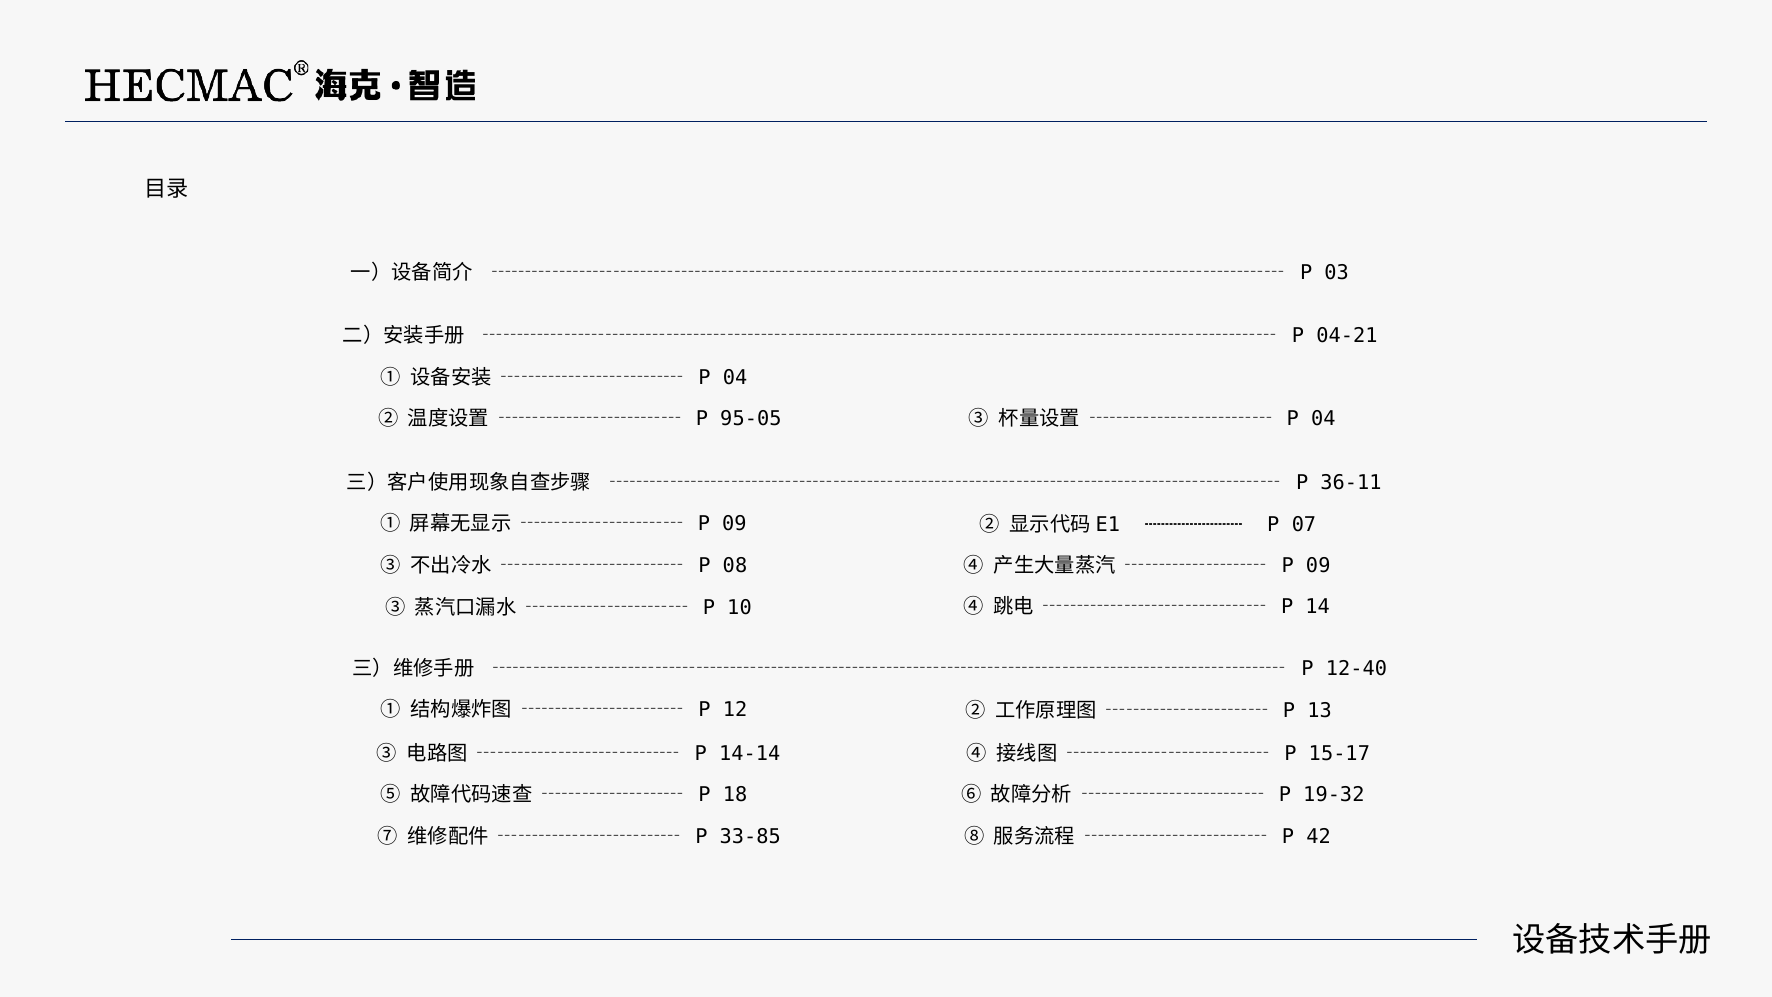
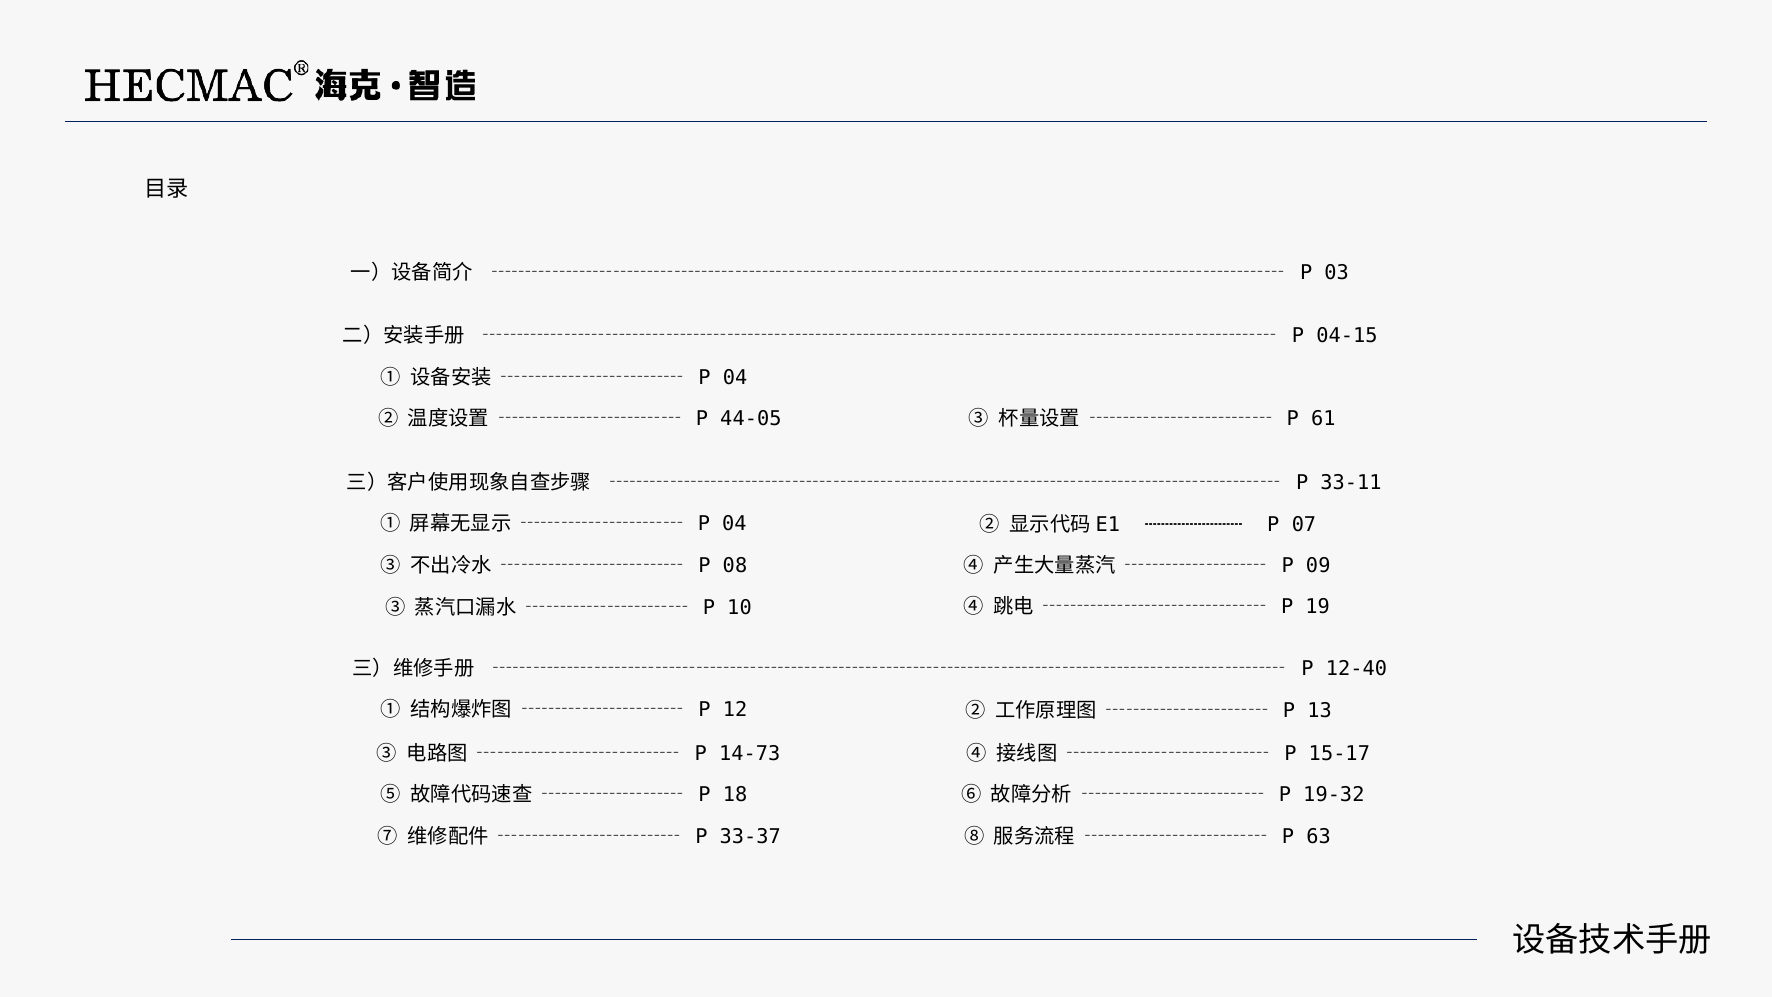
04-21: 04-21 -> 04-15
95-05: 95-05 -> 44-05
04 at (1323, 419): 04 -> 61
36-11: 36-11 -> 33-11
09 at (734, 524): 09 -> 04
14: 14 -> 19
14-14: 14-14 -> 14-73
33-85: 33-85 -> 33-37
42: 42 -> 63
